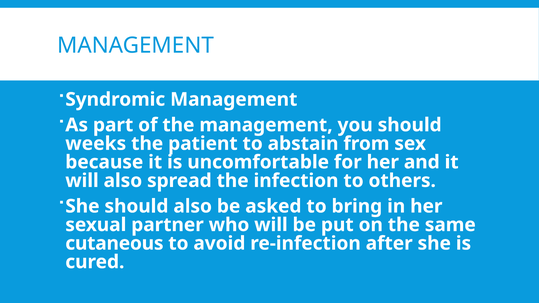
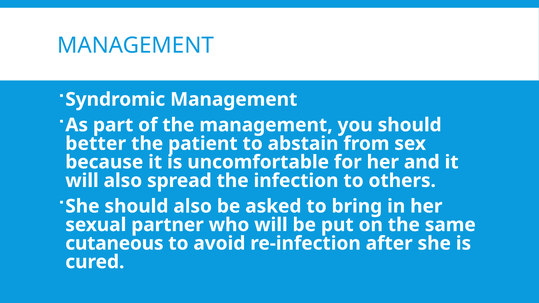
weeks: weeks -> better
